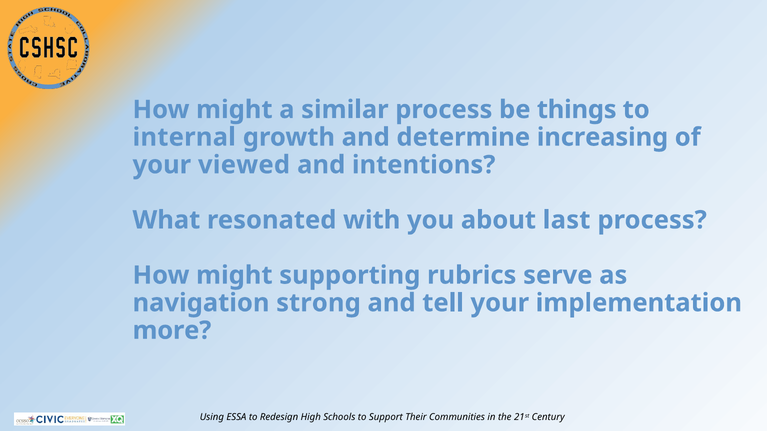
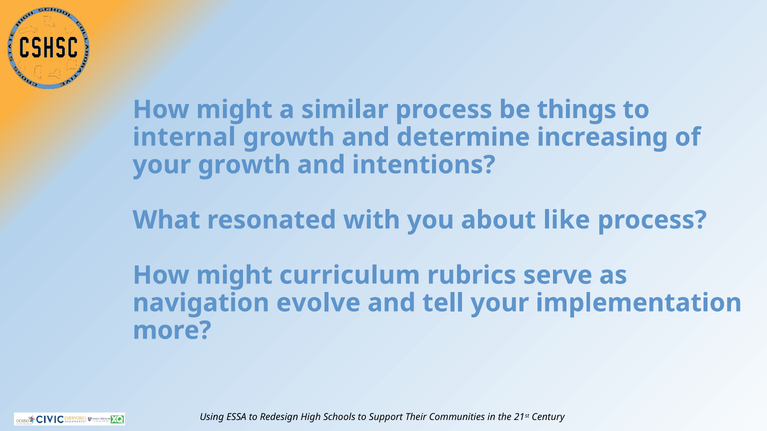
your viewed: viewed -> growth
last: last -> like
supporting: supporting -> curriculum
strong: strong -> evolve
